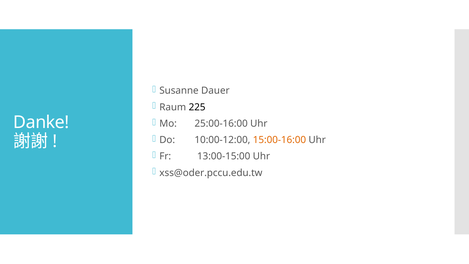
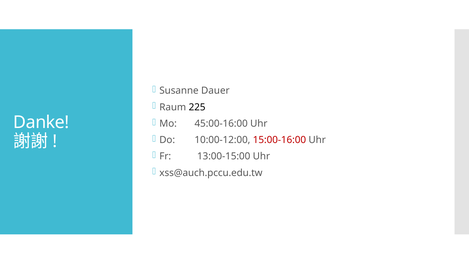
25:00-16:00: 25:00-16:00 -> 45:00-16:00
15:00-16:00 colour: orange -> red
xss@oder.pccu.edu.tw: xss@oder.pccu.edu.tw -> xss@auch.pccu.edu.tw
